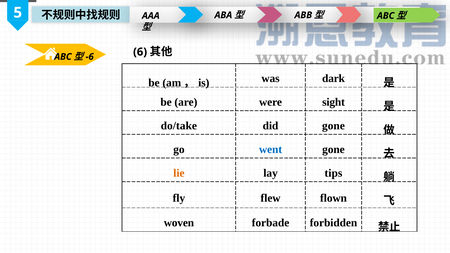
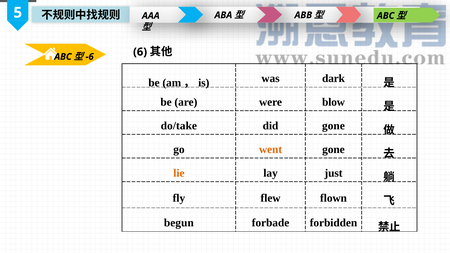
sight: sight -> blow
went colour: blue -> orange
tips: tips -> just
woven: woven -> begun
